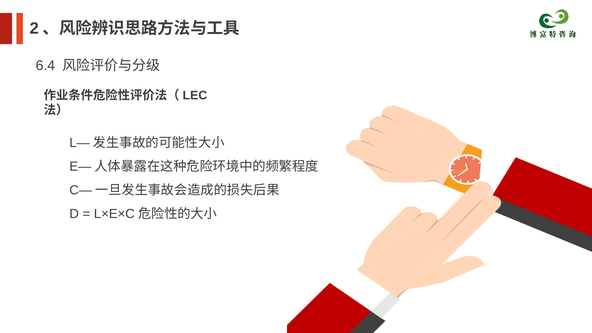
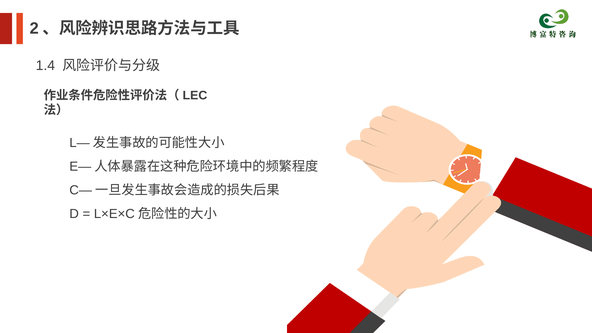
6.4: 6.4 -> 1.4
